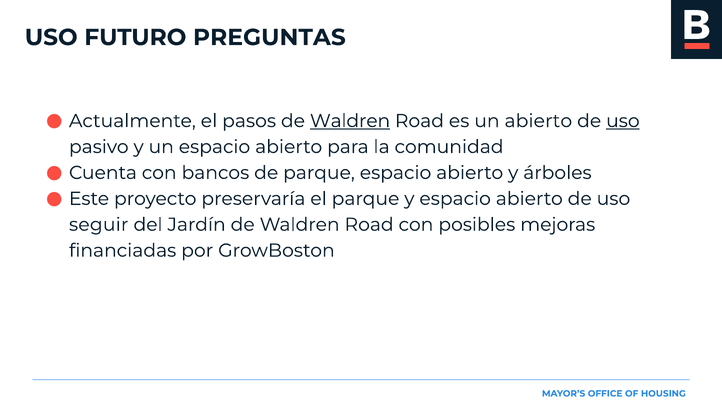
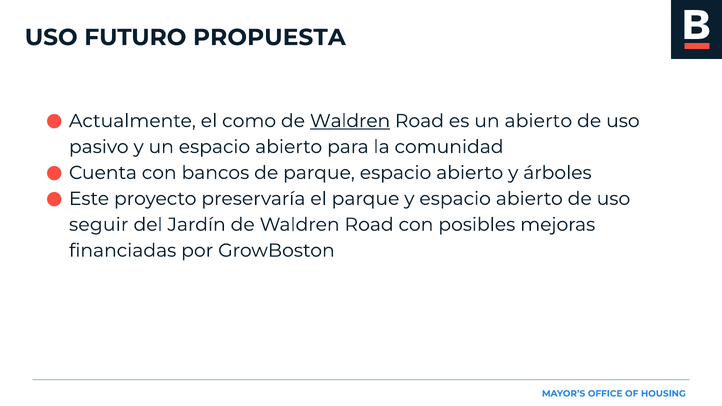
PREGUNTAS: PREGUNTAS -> PROPUESTA
pasos: pasos -> como
uso at (623, 121) underline: present -> none
